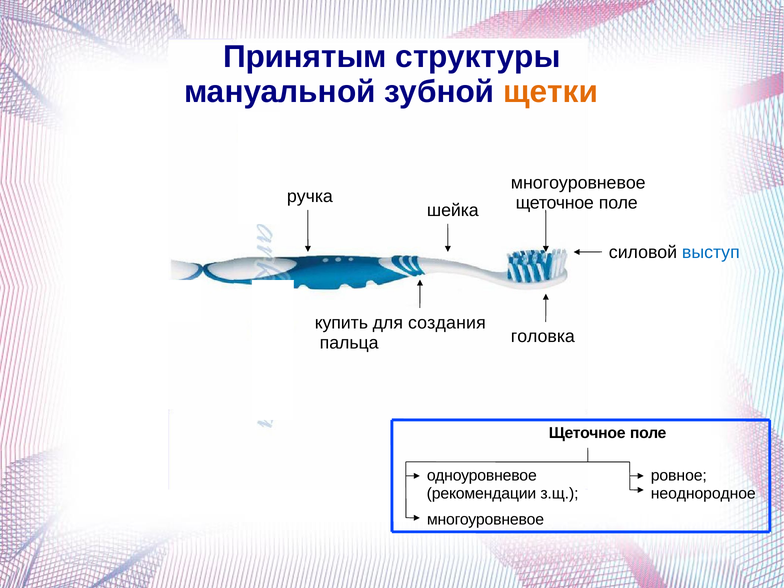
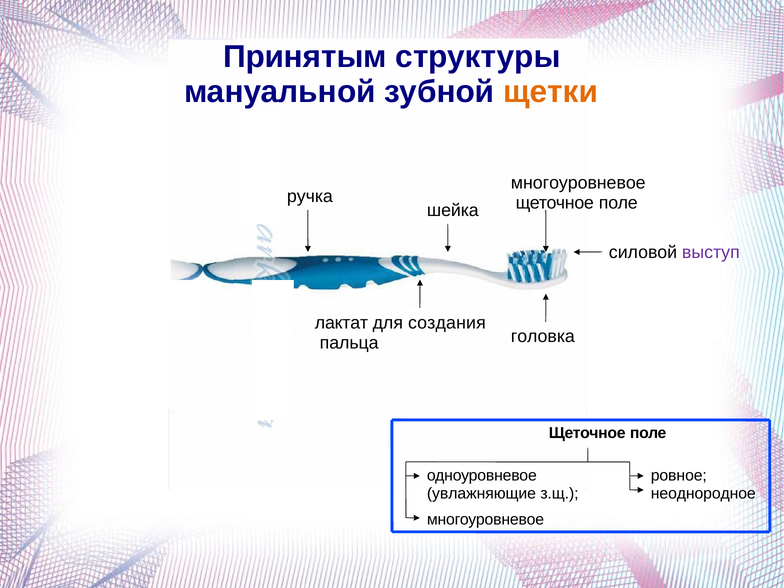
выступ colour: blue -> purple
купить: купить -> лактат
рекомендации: рекомендации -> увлажняющие
